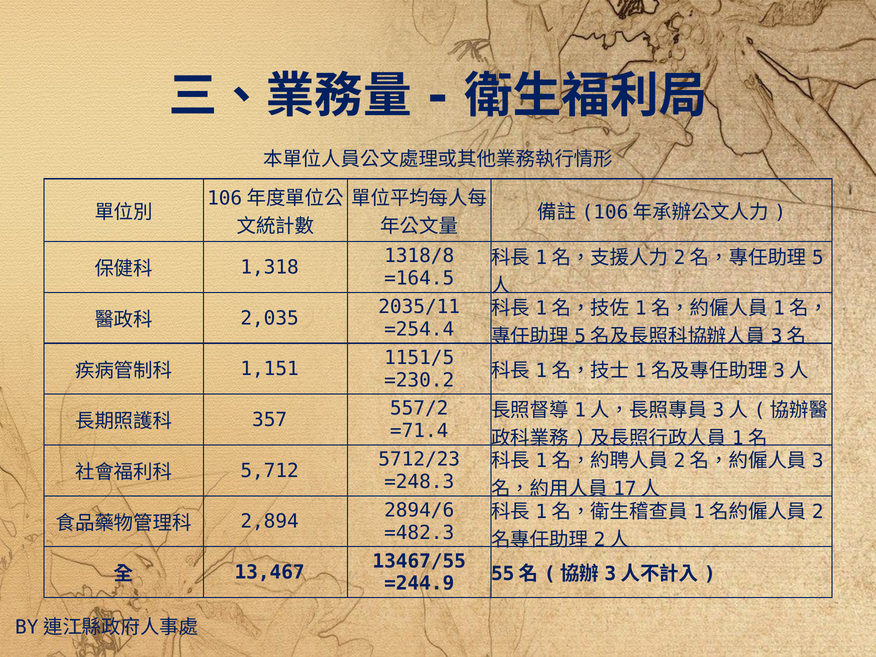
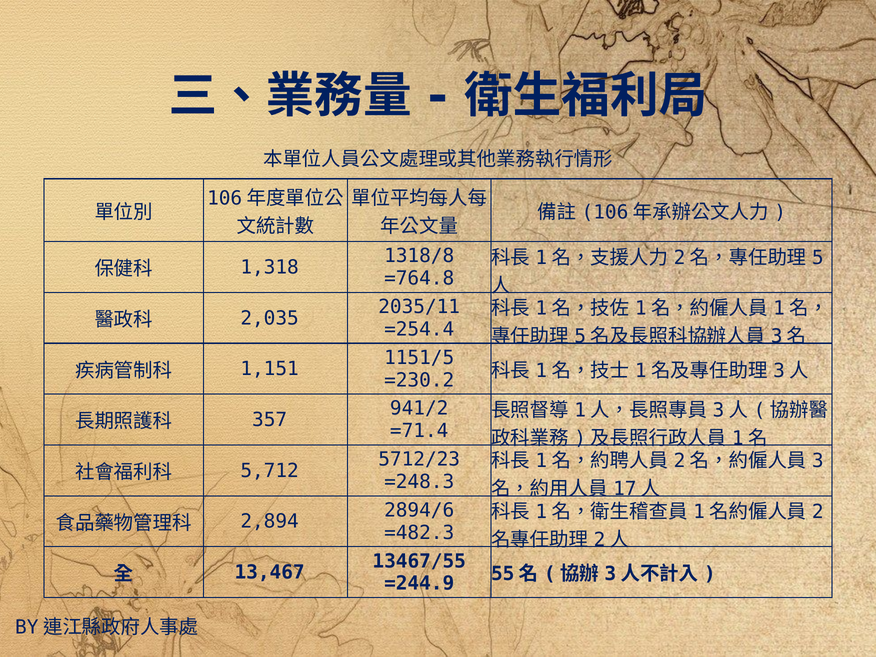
=164.5: =164.5 -> =764.8
557/2: 557/2 -> 941/2
